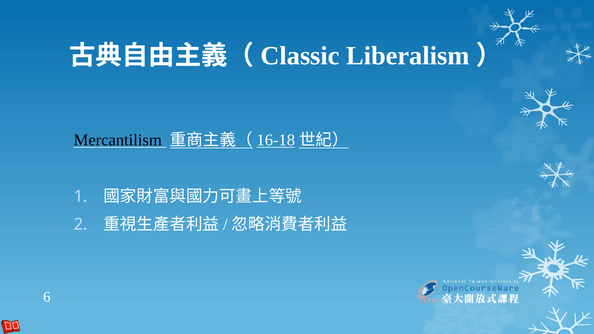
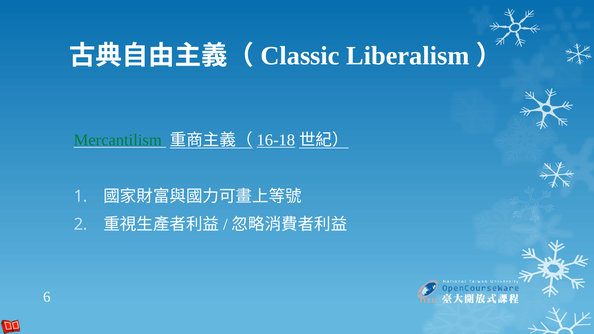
Mercantilism colour: black -> green
